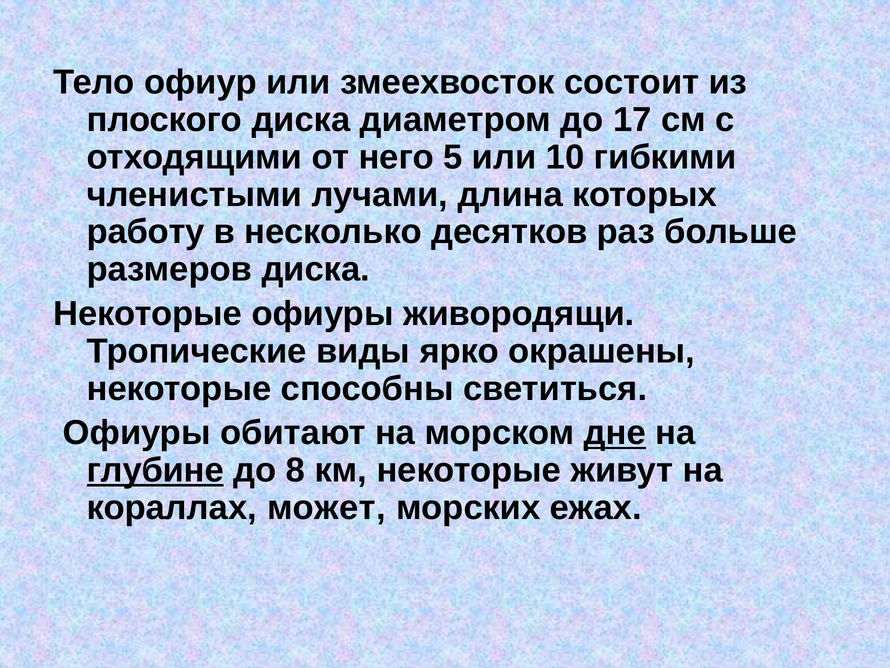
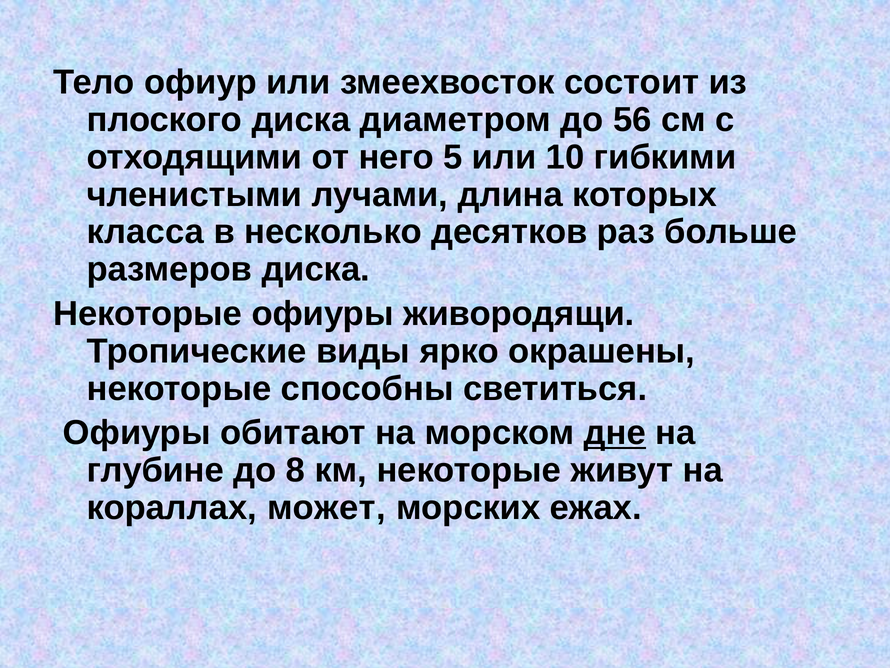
17: 17 -> 56
работу: работу -> класса
глубине underline: present -> none
